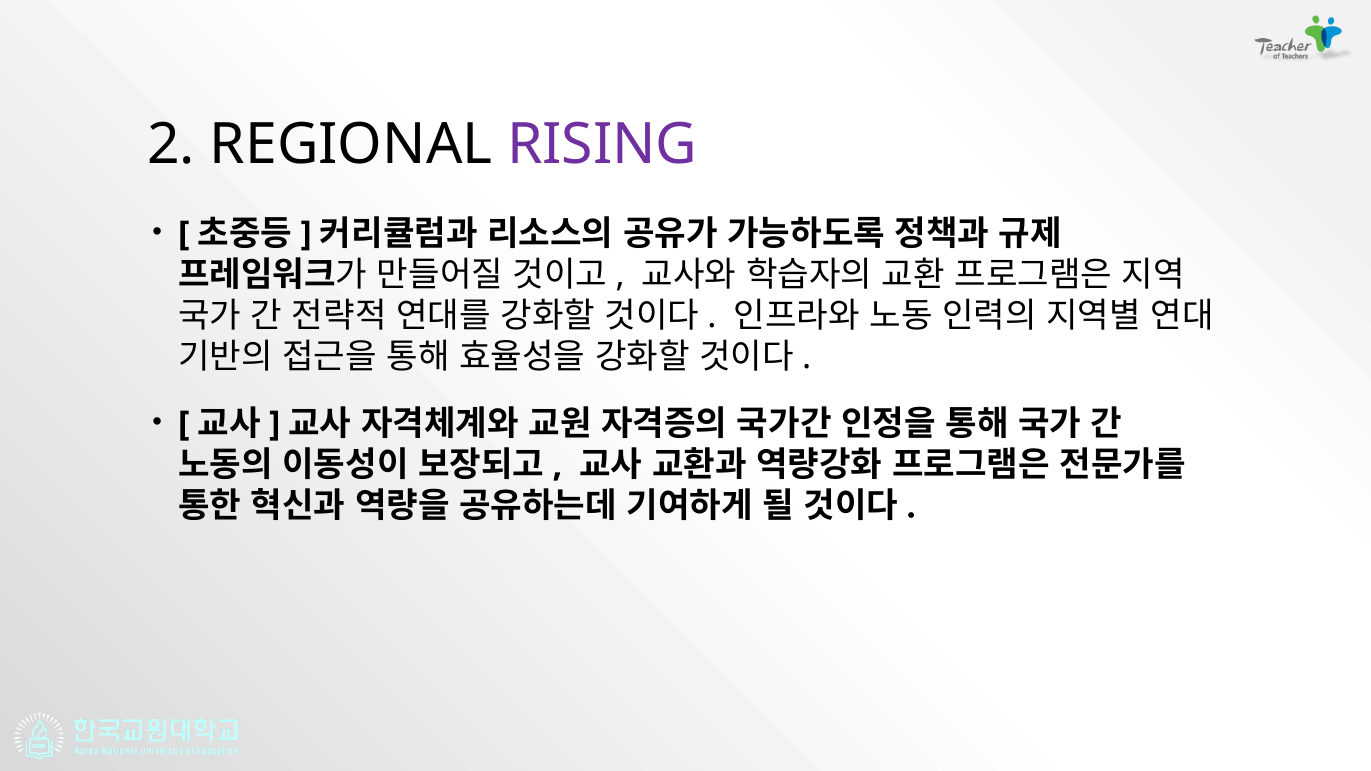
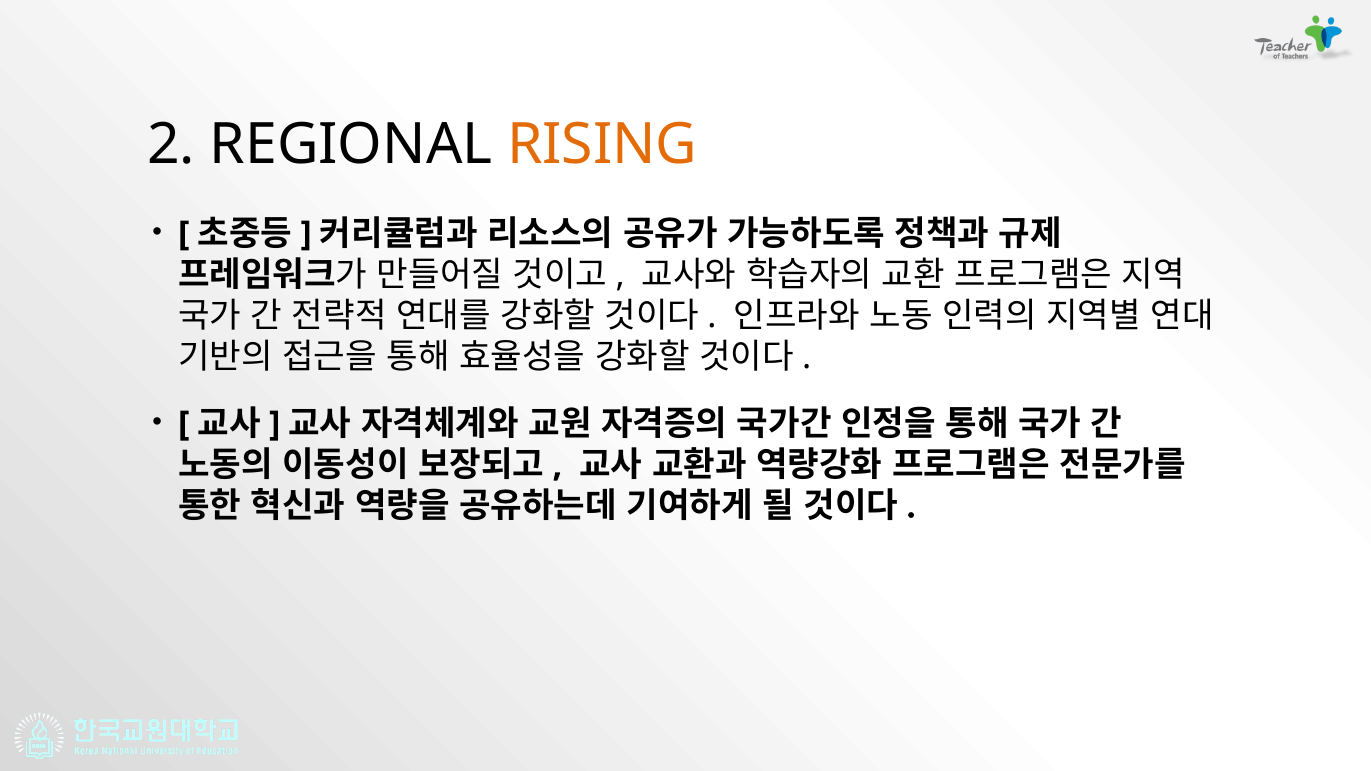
RISING colour: purple -> orange
